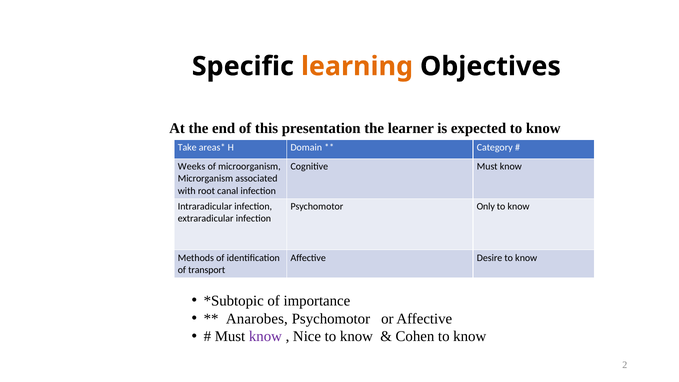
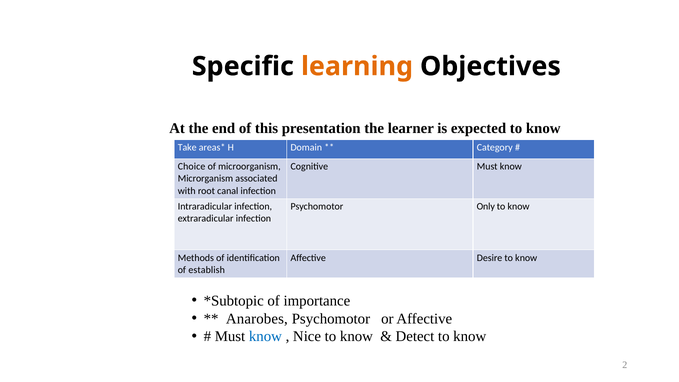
Weeks: Weeks -> Choice
transport: transport -> establish
know at (265, 336) colour: purple -> blue
Cohen: Cohen -> Detect
